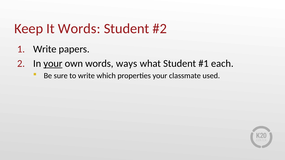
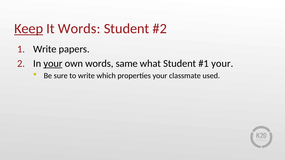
Keep underline: none -> present
ways: ways -> same
each at (222, 64): each -> your
